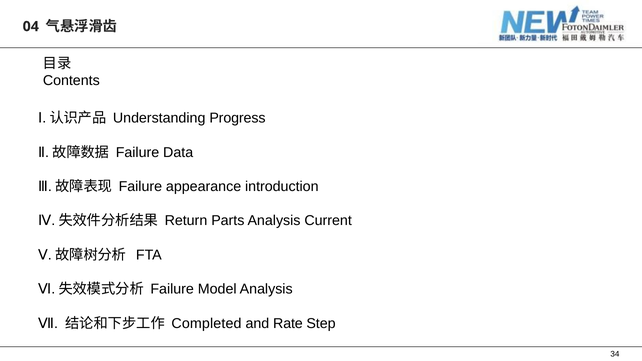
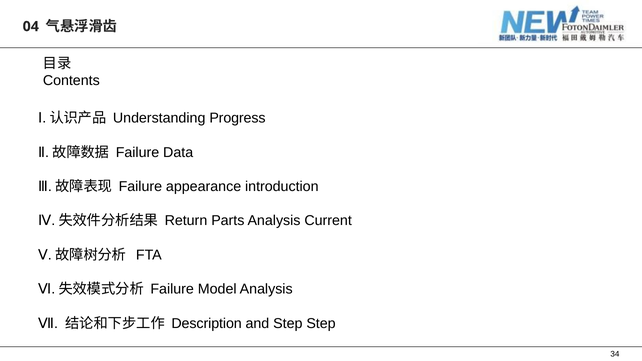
Completed: Completed -> Description
and Rate: Rate -> Step
